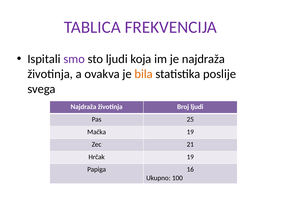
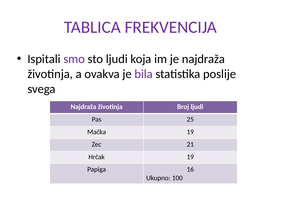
bila colour: orange -> purple
